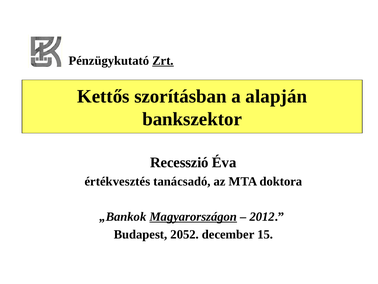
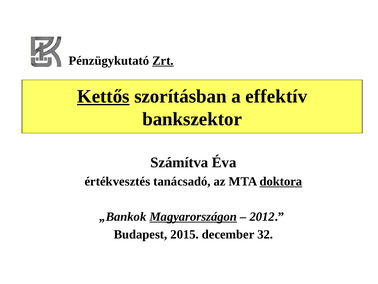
Kettős underline: none -> present
alapján: alapján -> effektív
Recesszió: Recesszió -> Számítva
doktora underline: none -> present
2052: 2052 -> 2015
15: 15 -> 32
